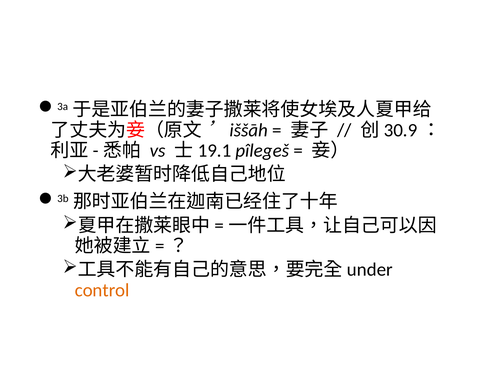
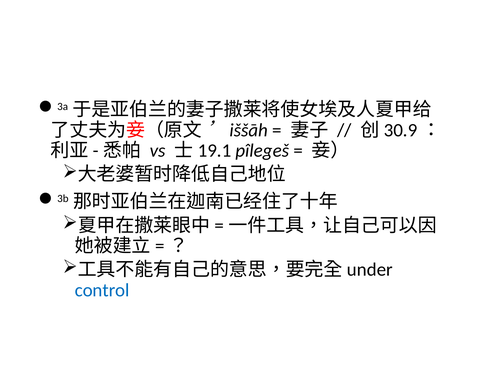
control colour: orange -> blue
